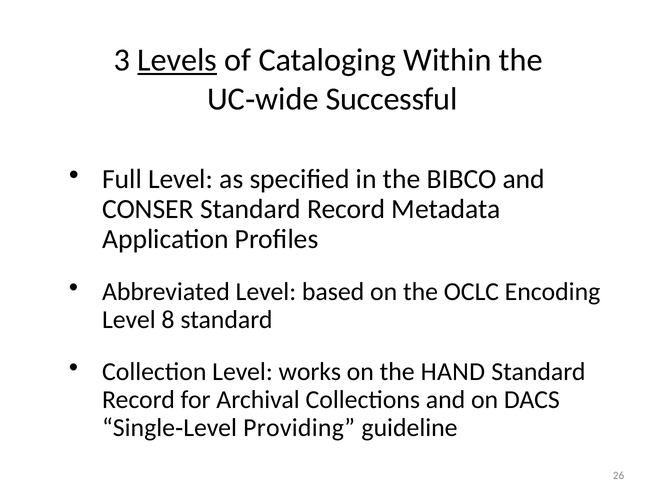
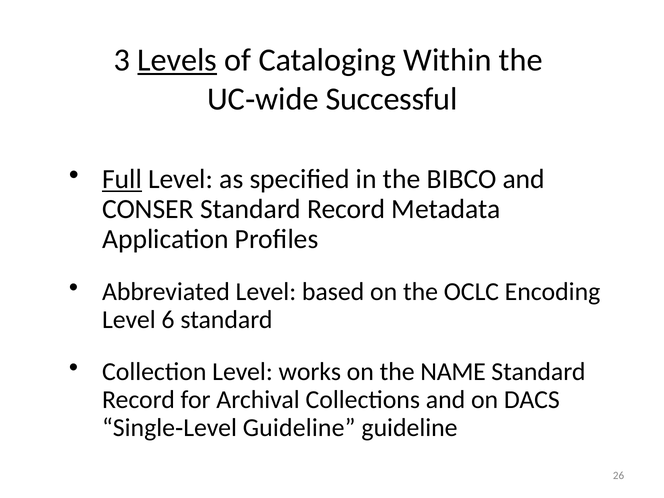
Full underline: none -> present
8: 8 -> 6
HAND: HAND -> NAME
Level Providing: Providing -> Guideline
